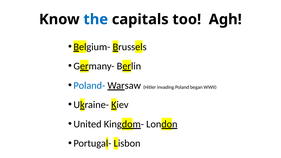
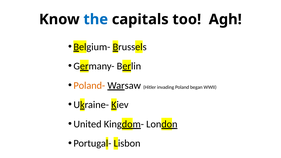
Poland- colour: blue -> orange
